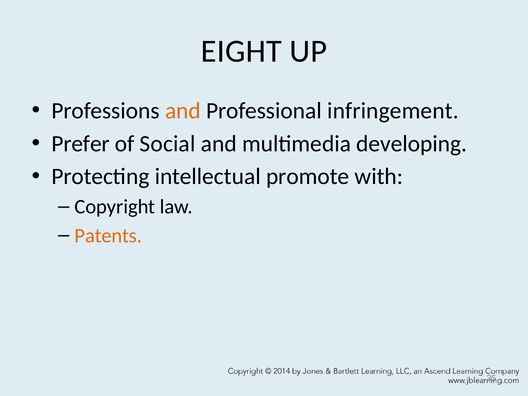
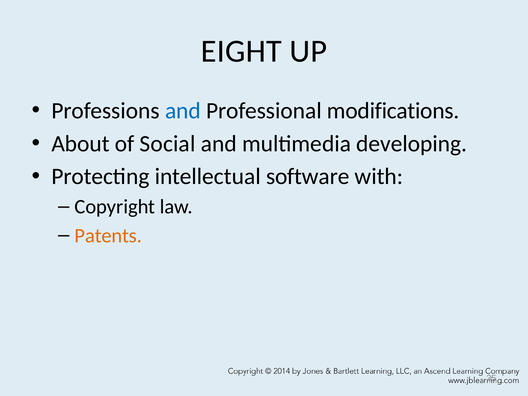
and at (183, 111) colour: orange -> blue
infringement: infringement -> modifications
Prefer: Prefer -> About
promote: promote -> software
